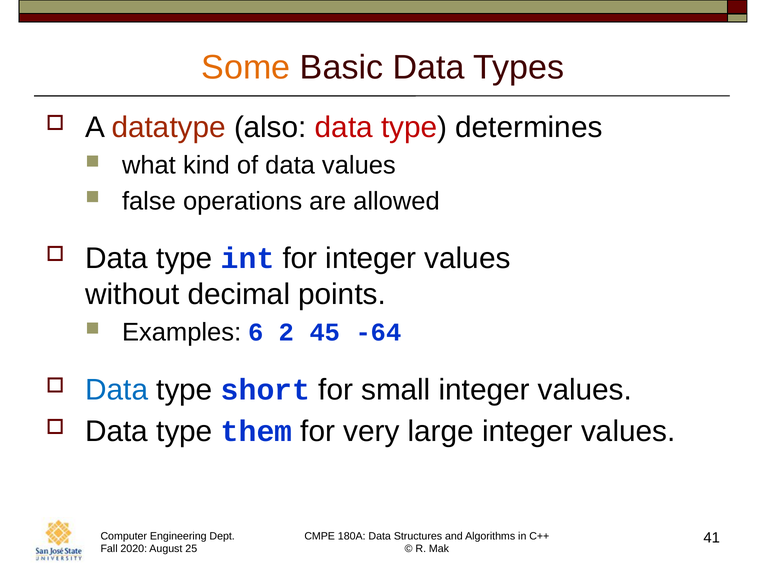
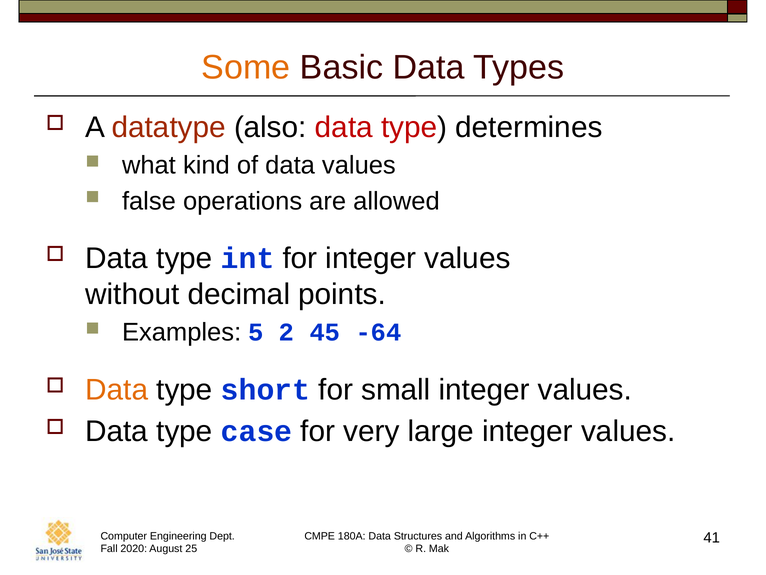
6: 6 -> 5
Data at (117, 389) colour: blue -> orange
them: them -> case
